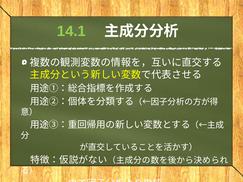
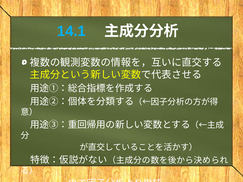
14.1 colour: light green -> light blue
